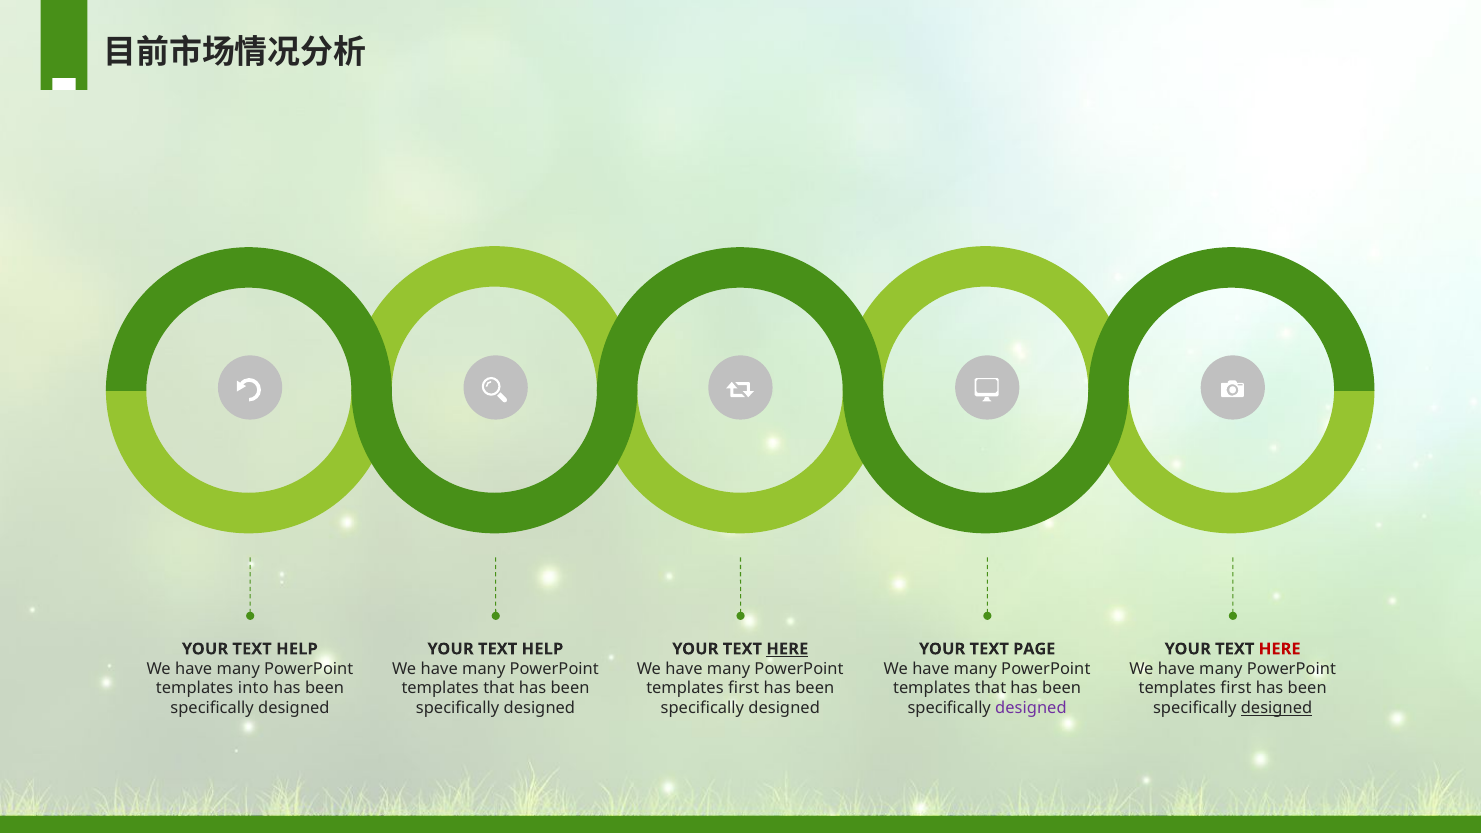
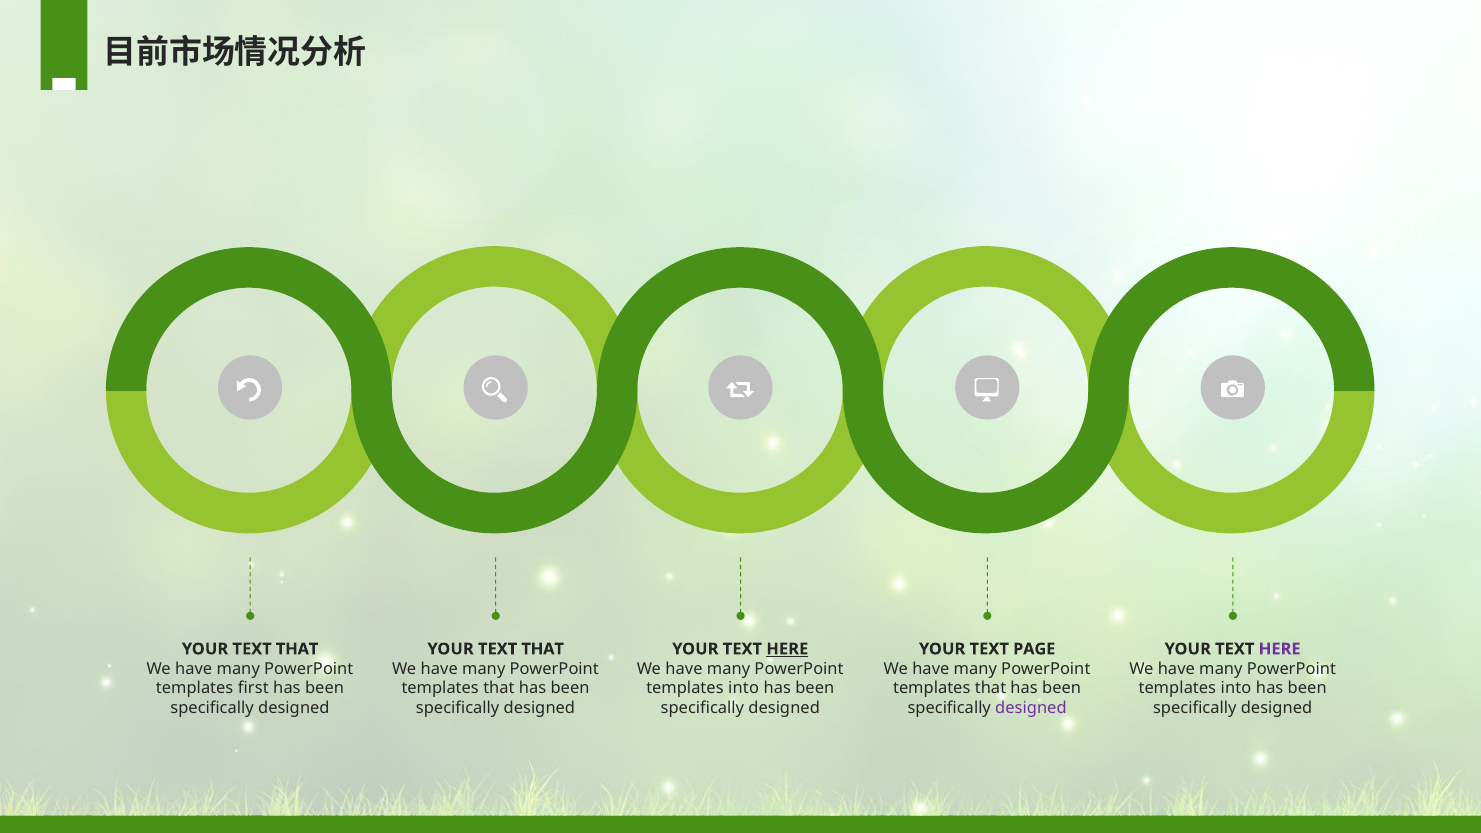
HELP at (297, 649): HELP -> THAT
HELP at (542, 649): HELP -> THAT
HERE at (1280, 649) colour: red -> purple
into: into -> first
first at (744, 688): first -> into
first at (1236, 688): first -> into
designed at (1277, 708) underline: present -> none
